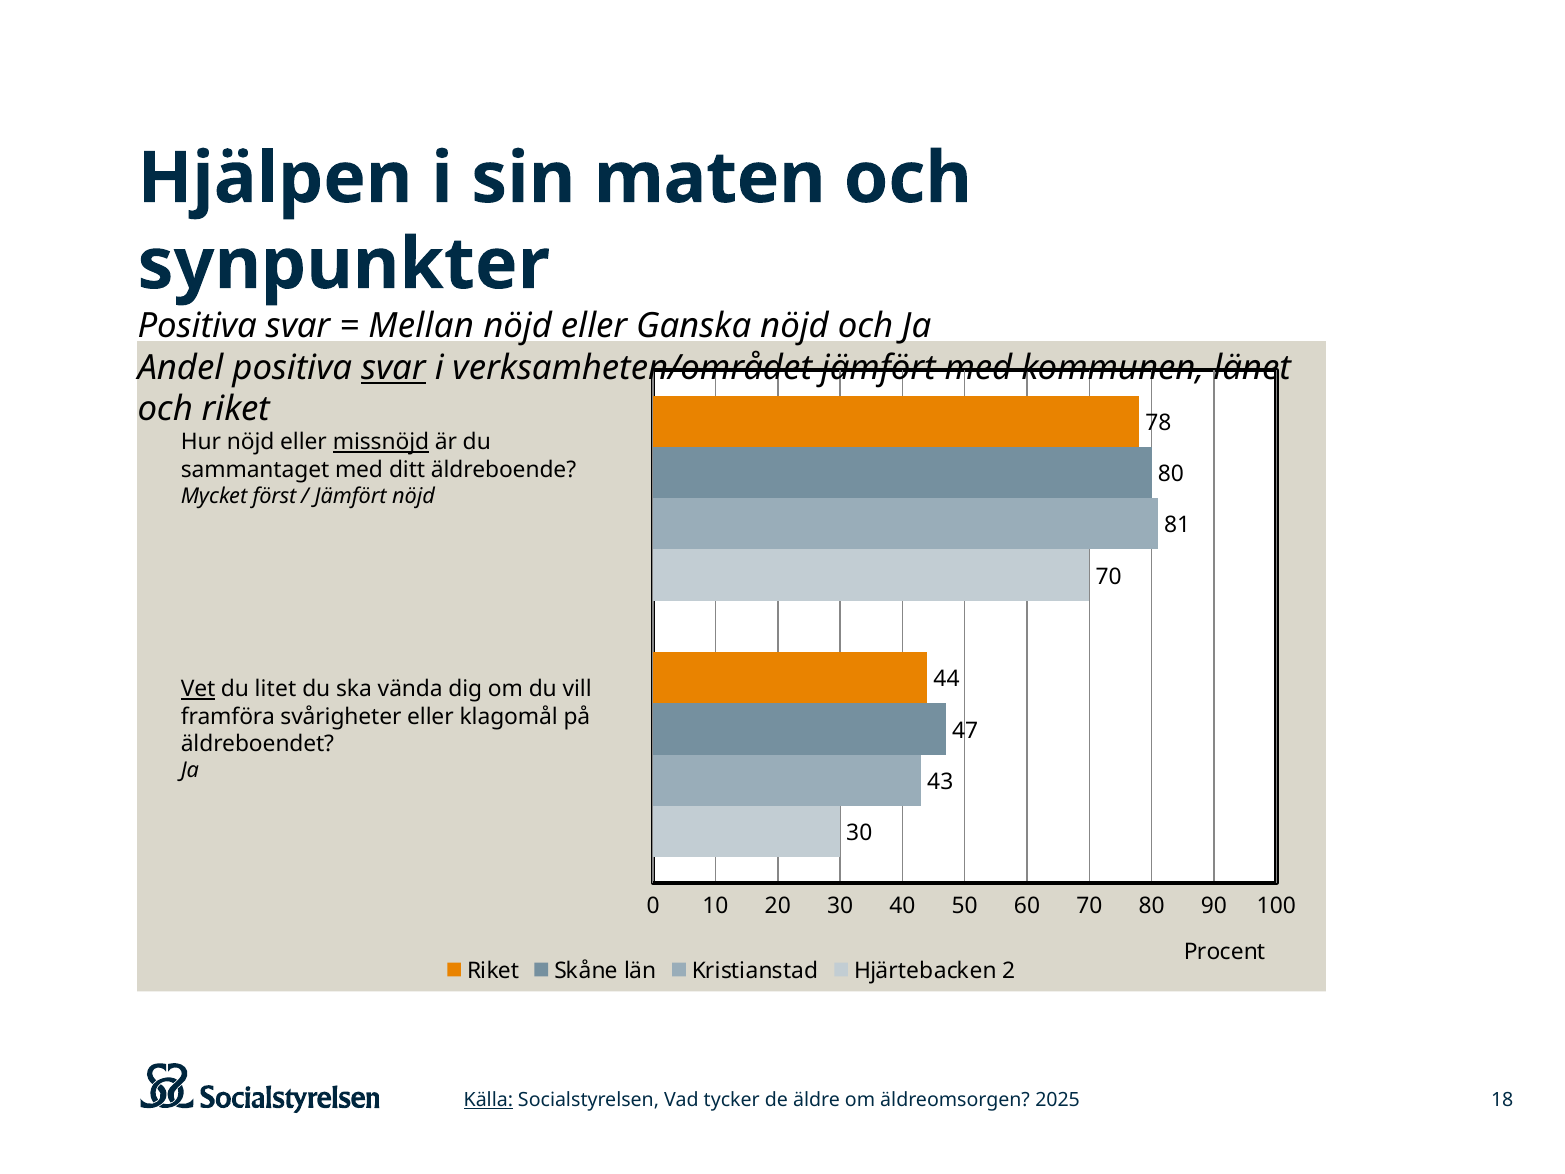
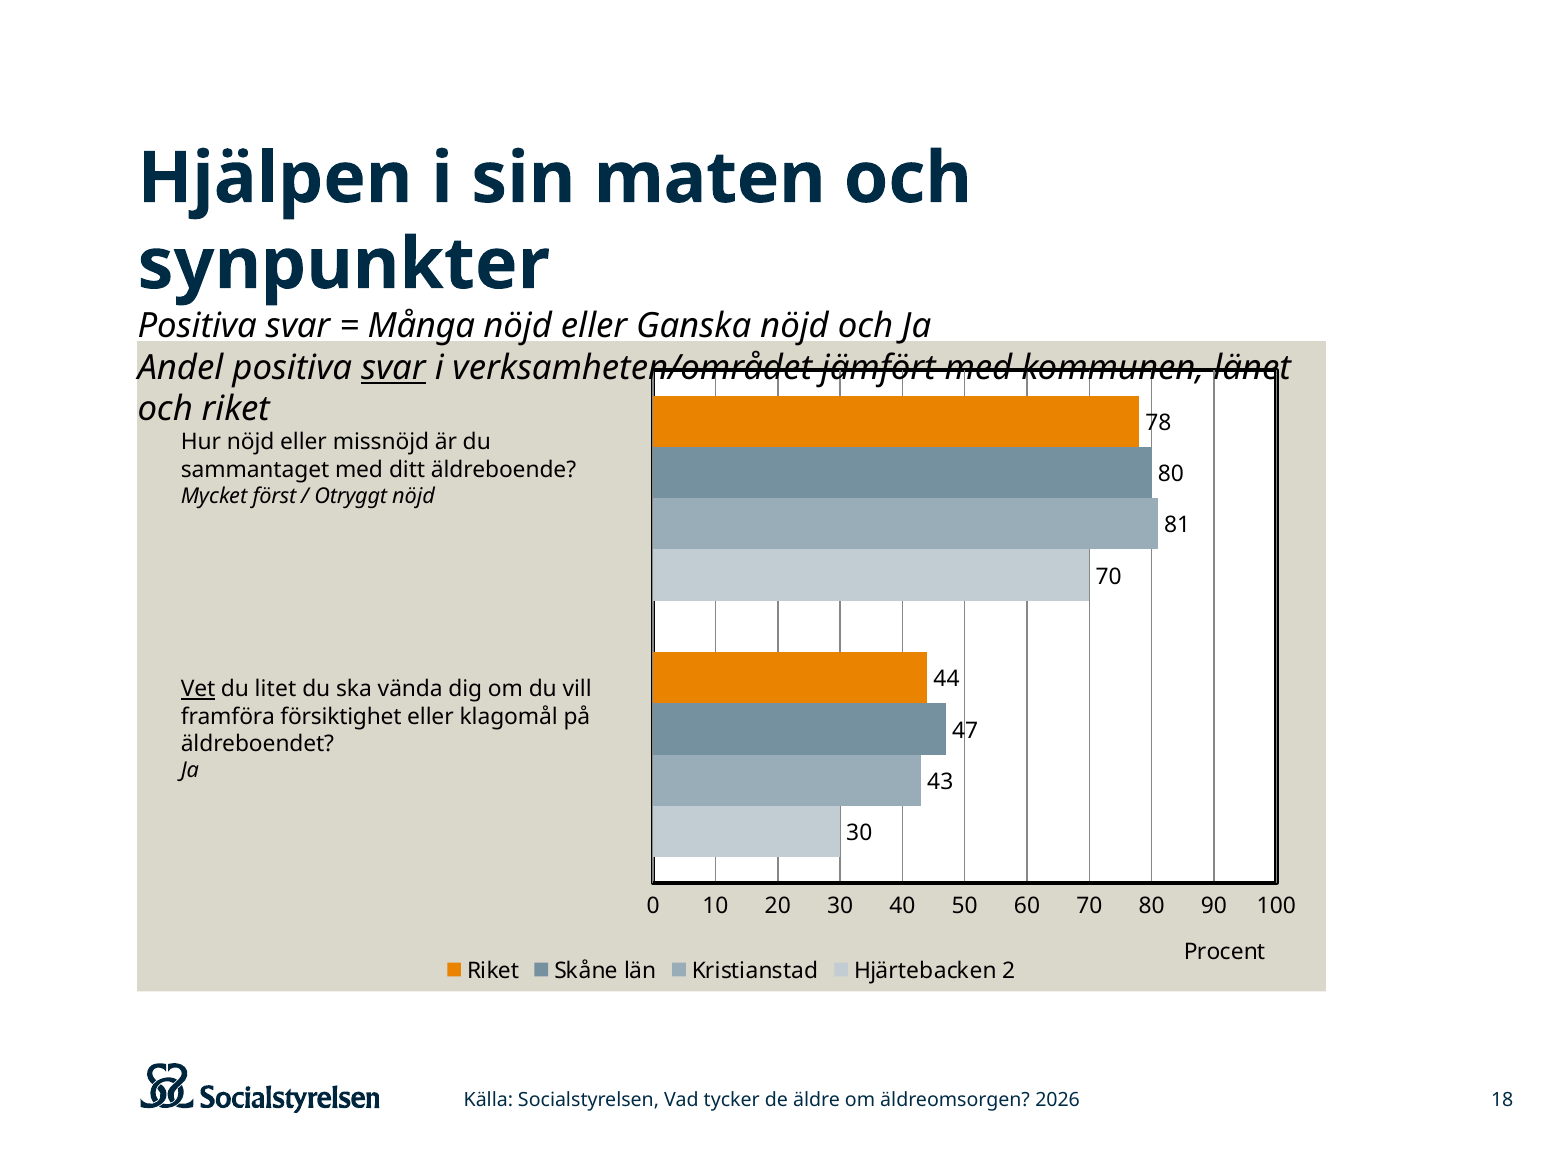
Mellan: Mellan -> Många
missnöjd underline: present -> none
Jämfört at (351, 496): Jämfört -> Otryggt
svårigheter: svårigheter -> försiktighet
Källa underline: present -> none
2025: 2025 -> 2026
